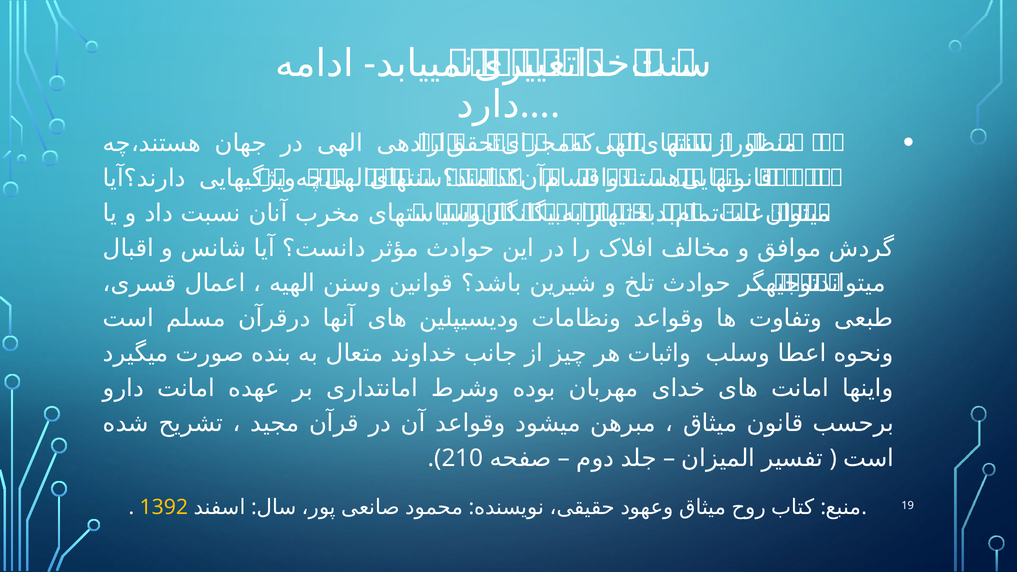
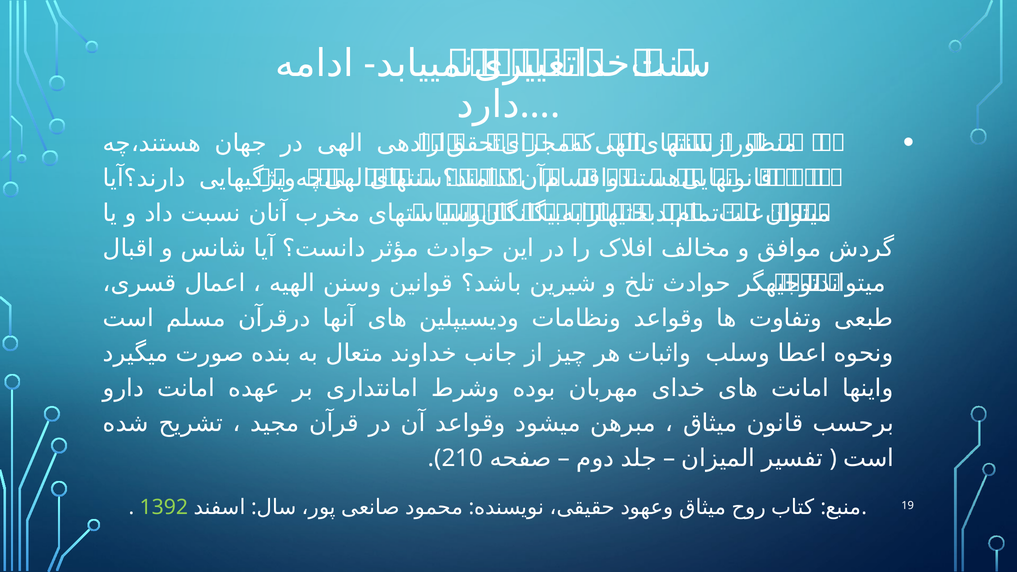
1392 colour: yellow -> light green
